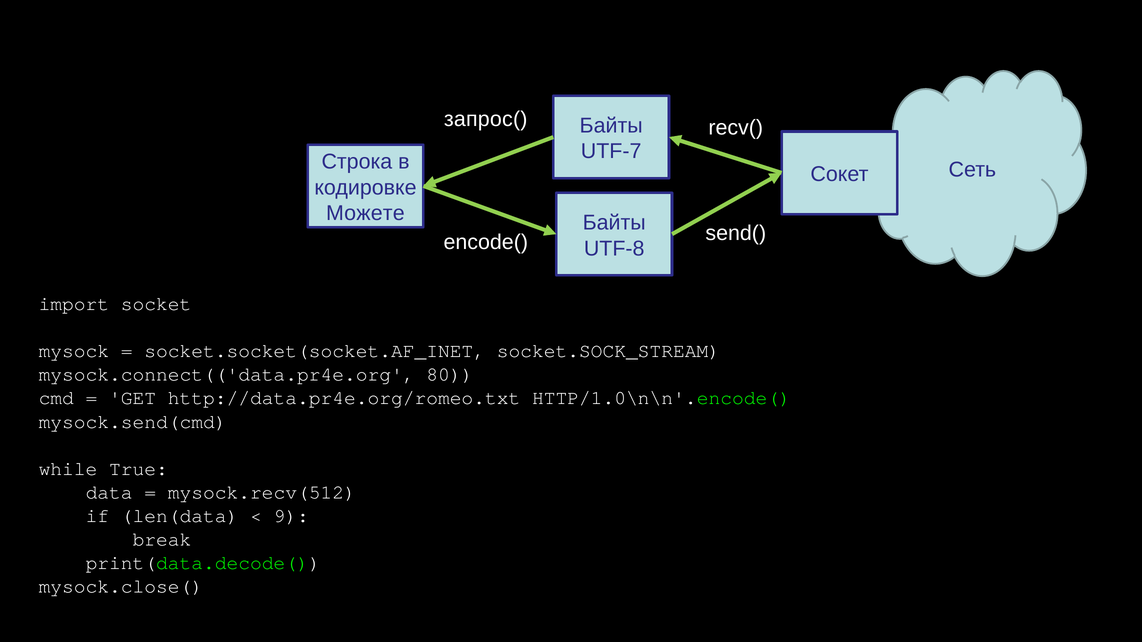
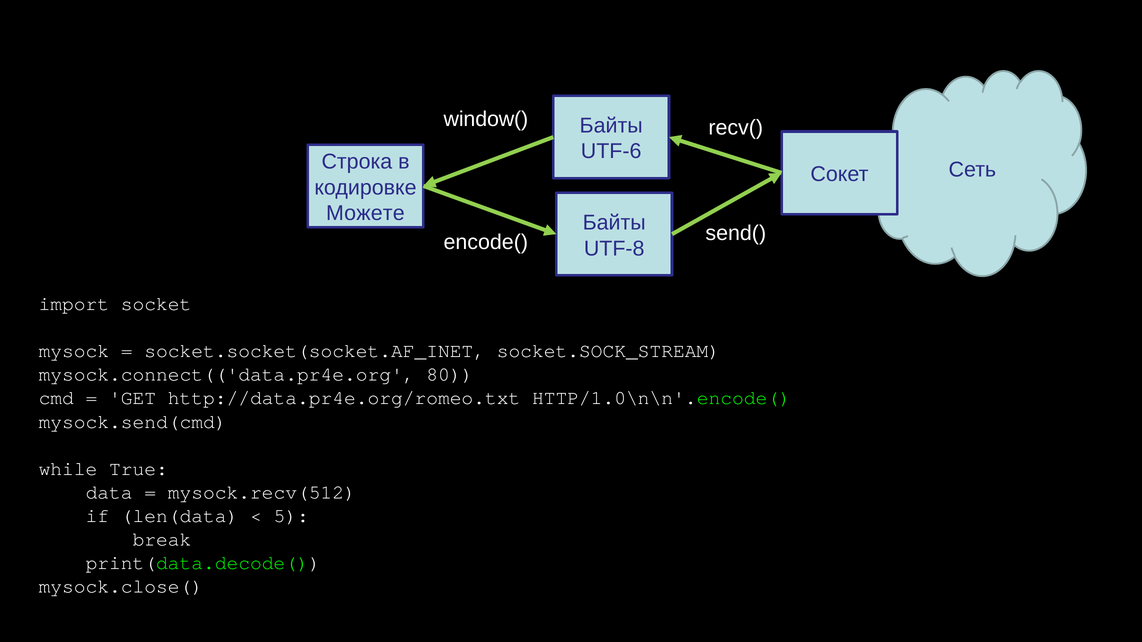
запрос(: запрос( -> window(
UTF-7: UTF-7 -> UTF-6
9: 9 -> 5
